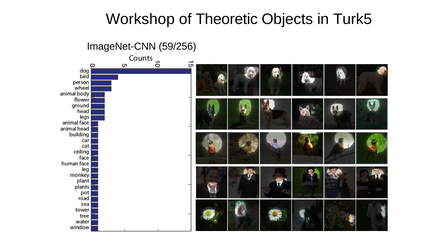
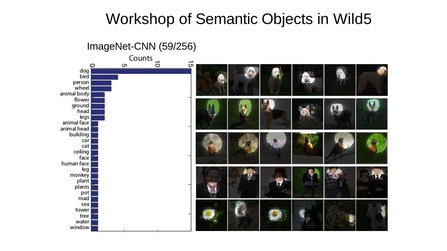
Theoretic: Theoretic -> Semantic
Turk5: Turk5 -> Wild5
